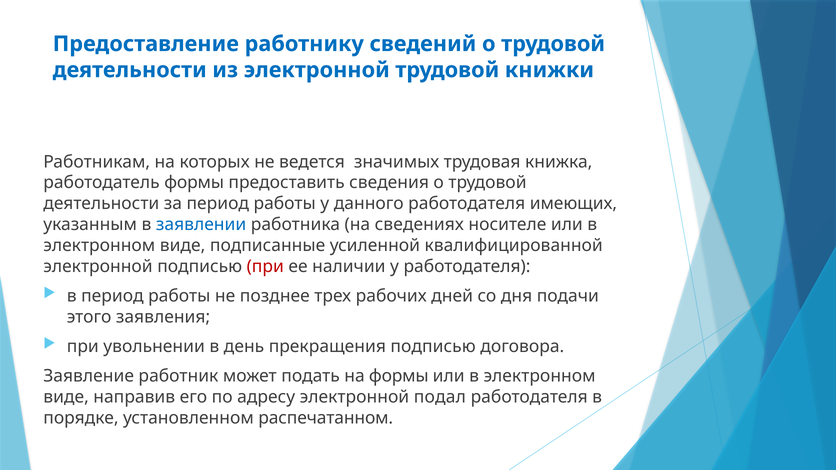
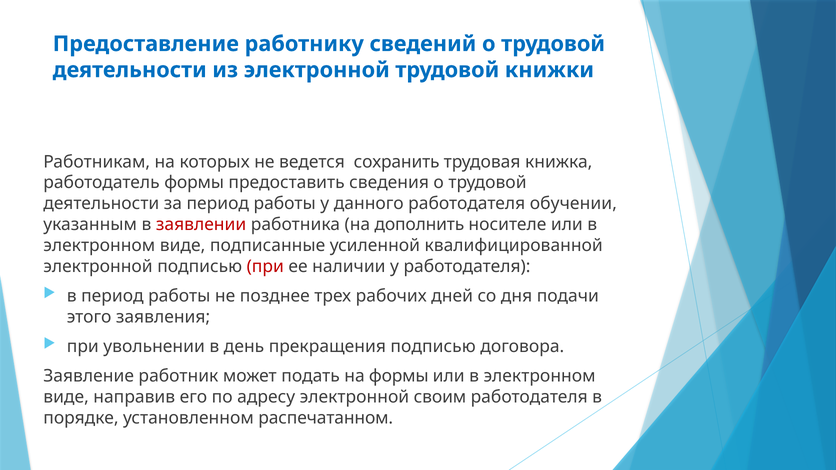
значимых: значимых -> сохранить
имеющих: имеющих -> обучении
заявлении colour: blue -> red
сведениях: сведениях -> дополнить
подал: подал -> своим
